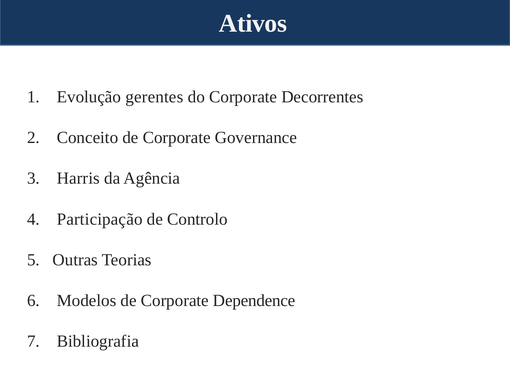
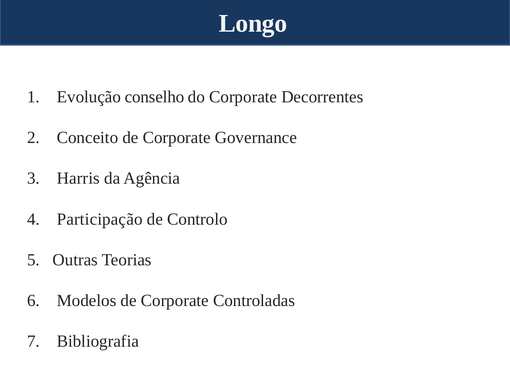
Ativos: Ativos -> Longo
gerentes: gerentes -> conselho
Dependence: Dependence -> Controladas
